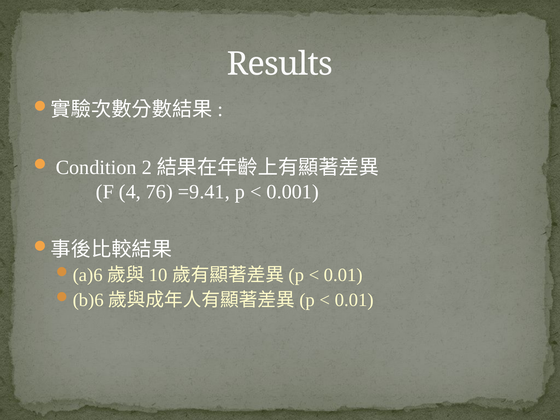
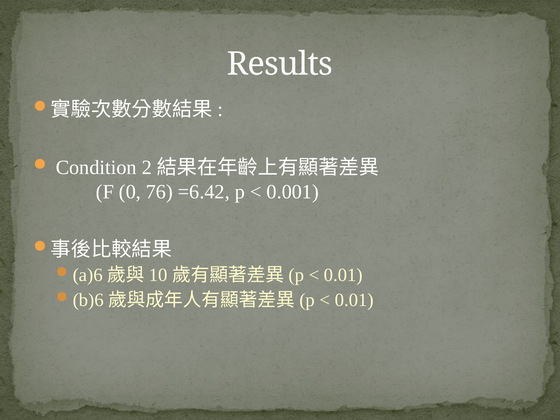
4: 4 -> 0
=9.41: =9.41 -> =6.42
